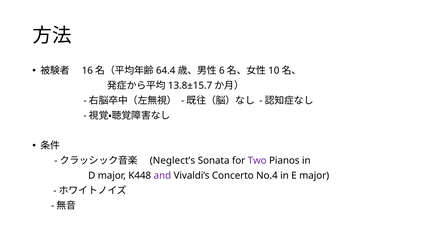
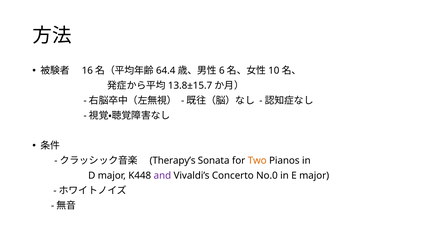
Neglect’s: Neglect’s -> Therapy’s
Two colour: purple -> orange
No.4: No.4 -> No.0
